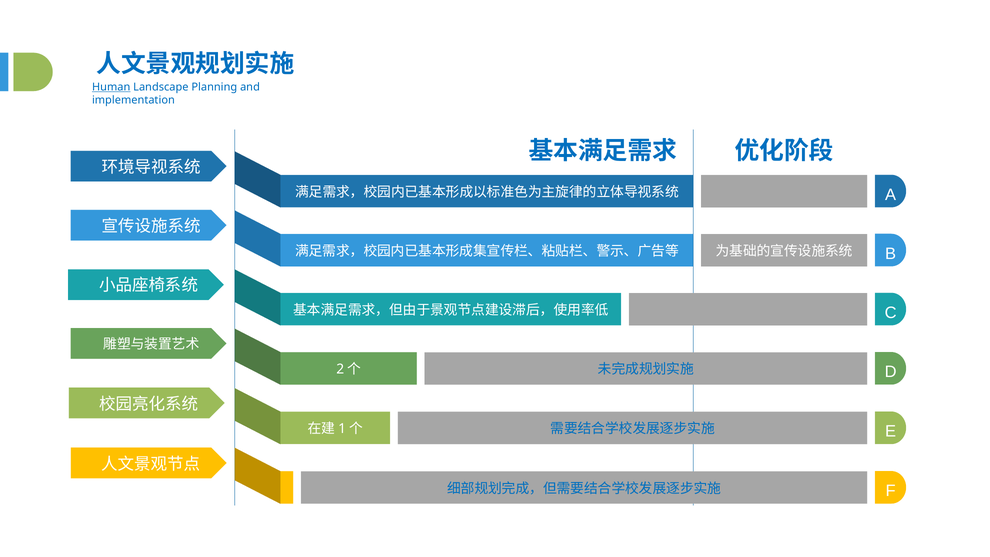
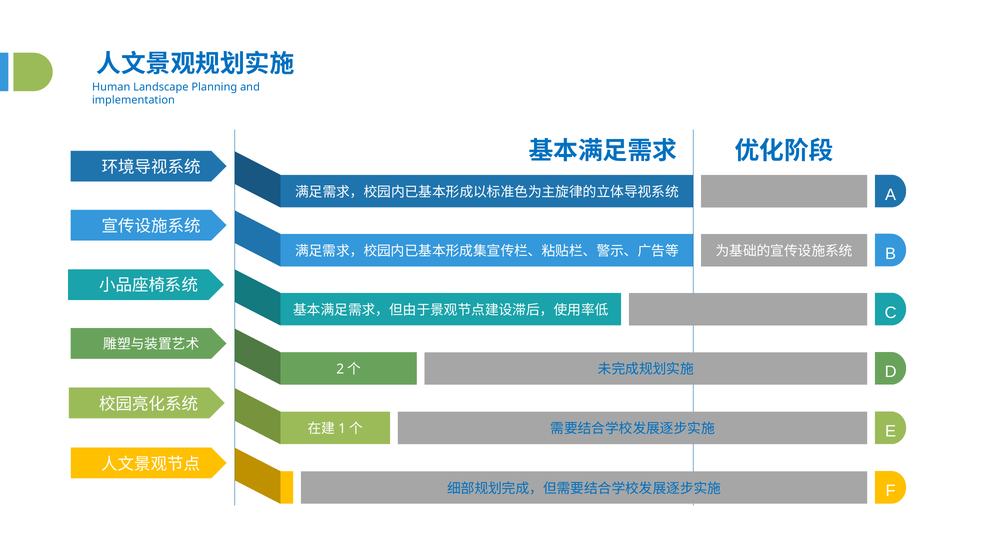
Human underline: present -> none
